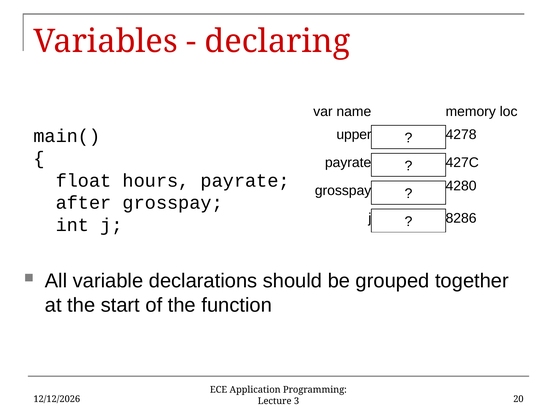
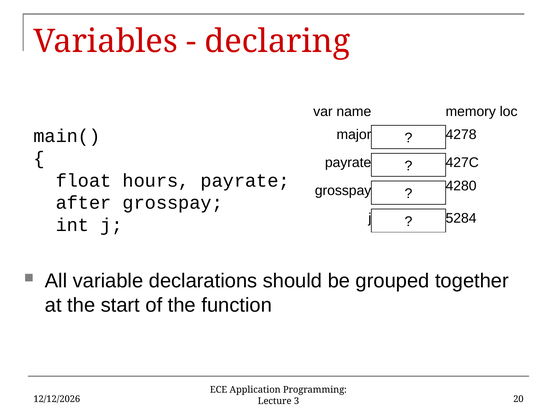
upper: upper -> major
8286: 8286 -> 5284
